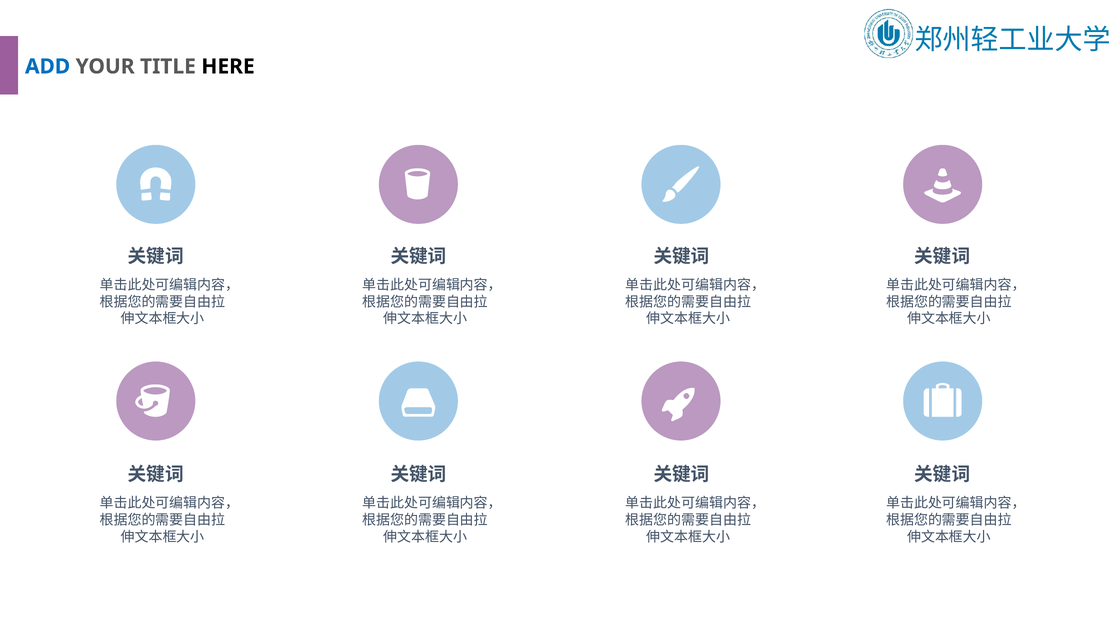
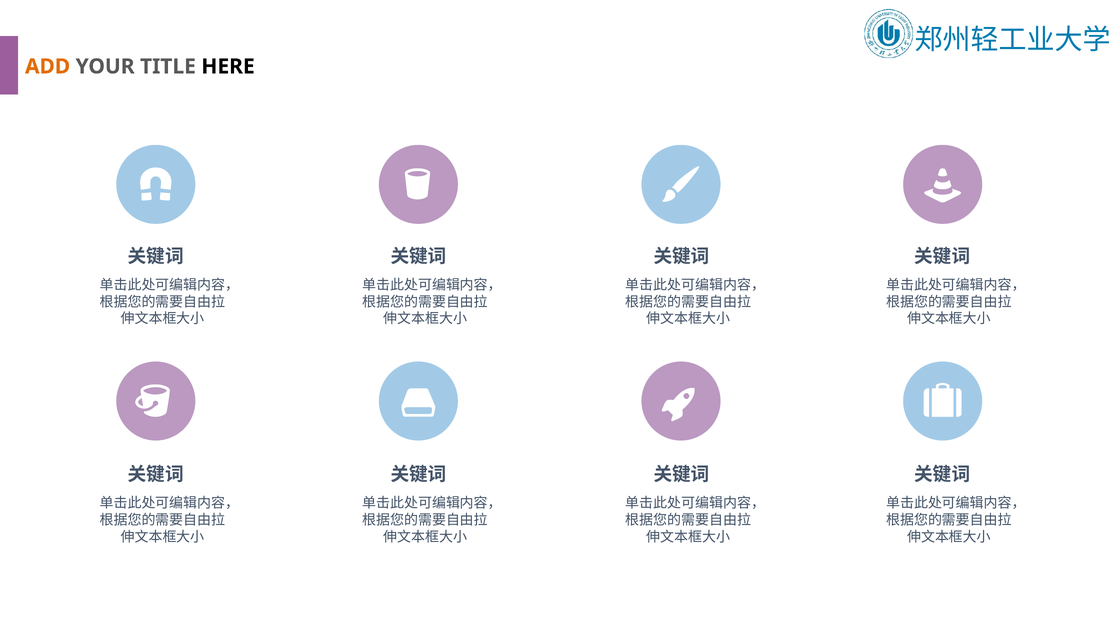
ADD colour: blue -> orange
